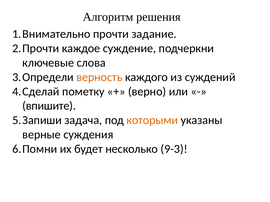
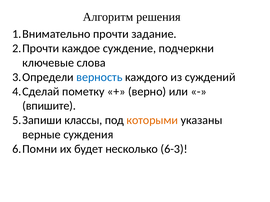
верность colour: orange -> blue
задача: задача -> классы
9-3: 9-3 -> 6-3
